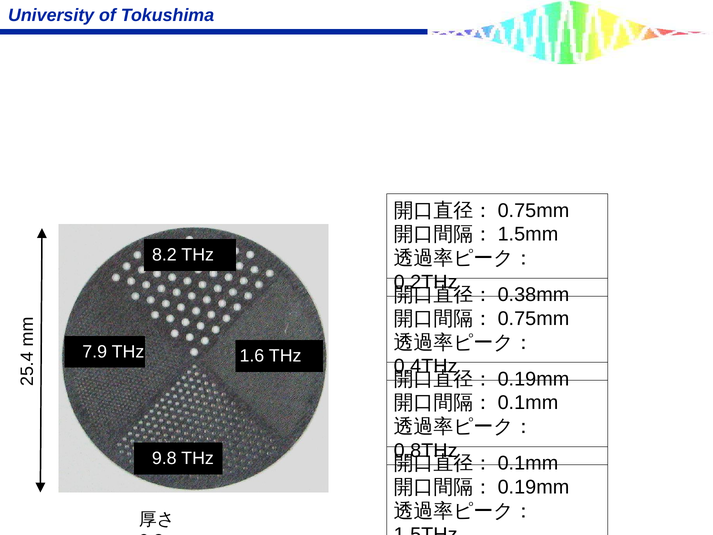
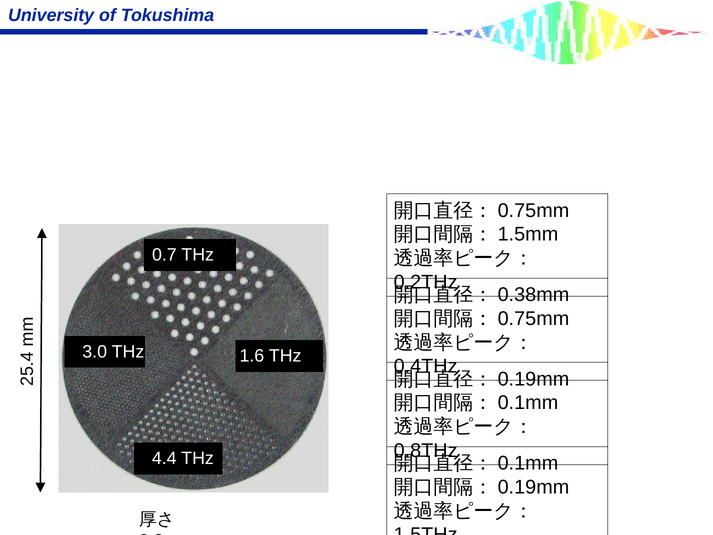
8.2: 8.2 -> 0.7
7.9: 7.9 -> 3.0
9.8: 9.8 -> 4.4
